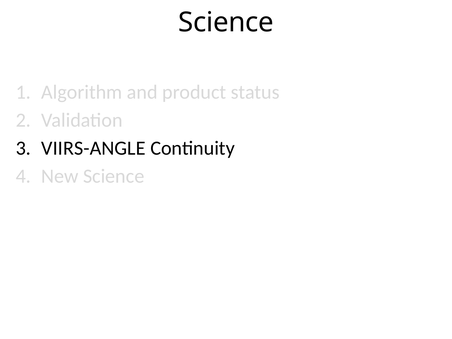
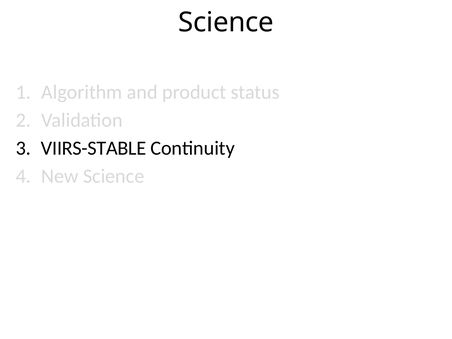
VIIRS-ANGLE: VIIRS-ANGLE -> VIIRS-STABLE
